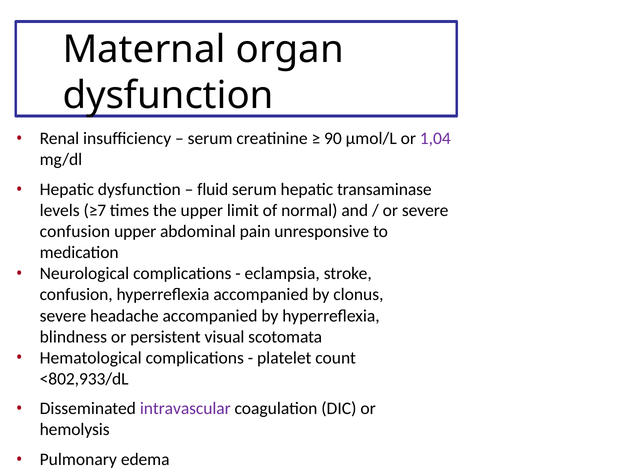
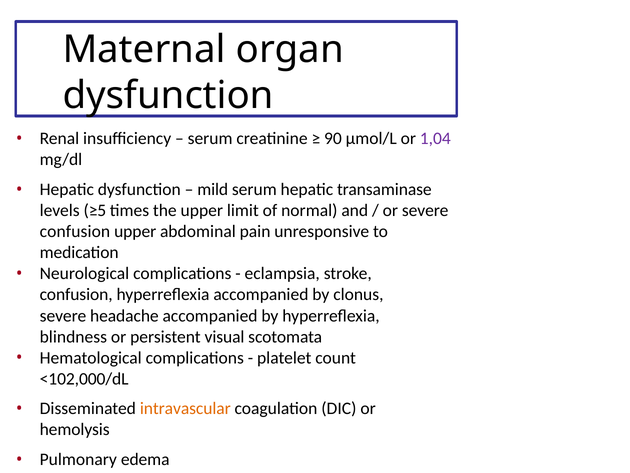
fluid: fluid -> mild
≥7: ≥7 -> ≥5
<802,933/dL: <802,933/dL -> <102,000/dL
intravascular colour: purple -> orange
